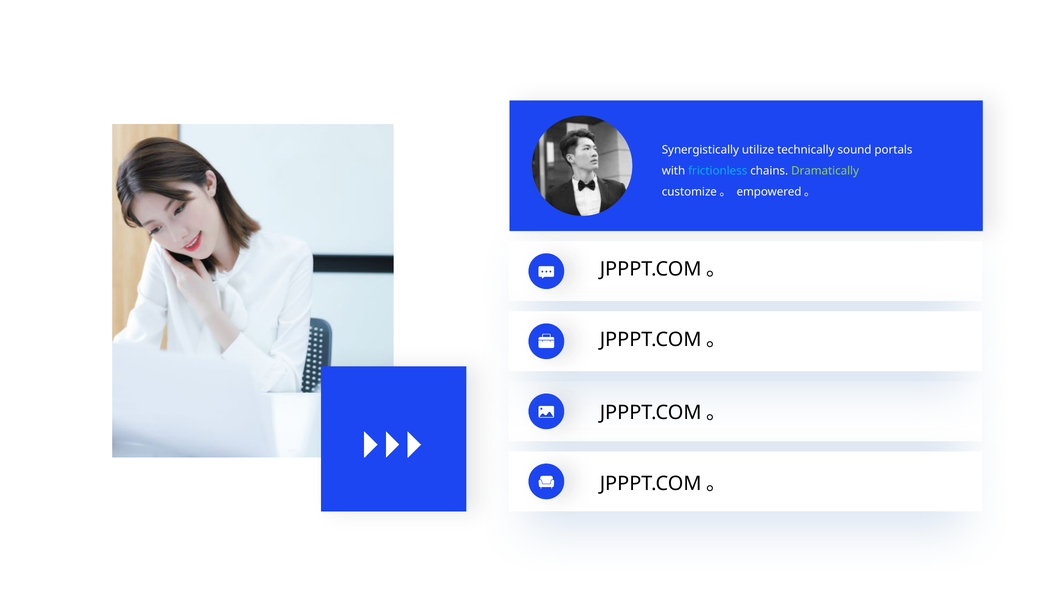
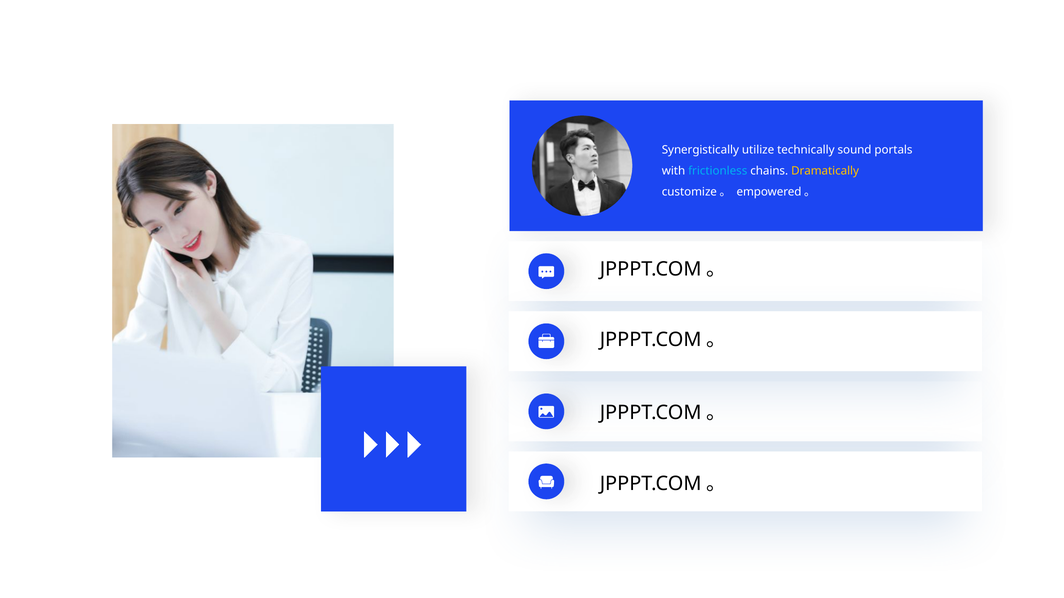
Dramatically colour: light green -> yellow
